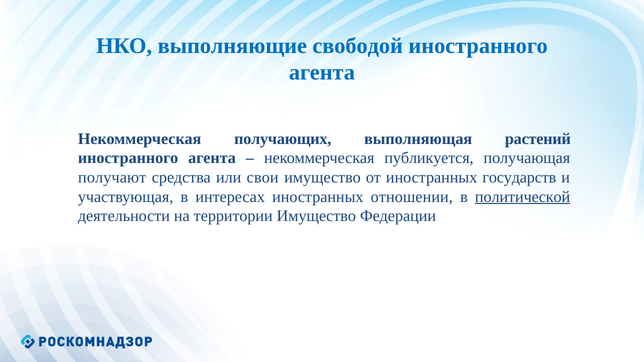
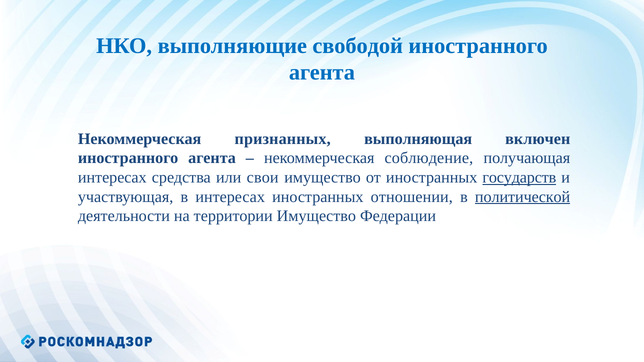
получающих: получающих -> признанных
растений: растений -> включен
публикуется: публикуется -> соблюдение
получают at (112, 178): получают -> интересах
государств underline: none -> present
